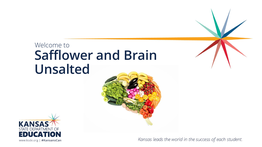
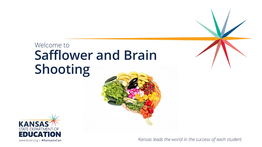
Unsalted: Unsalted -> Shooting
